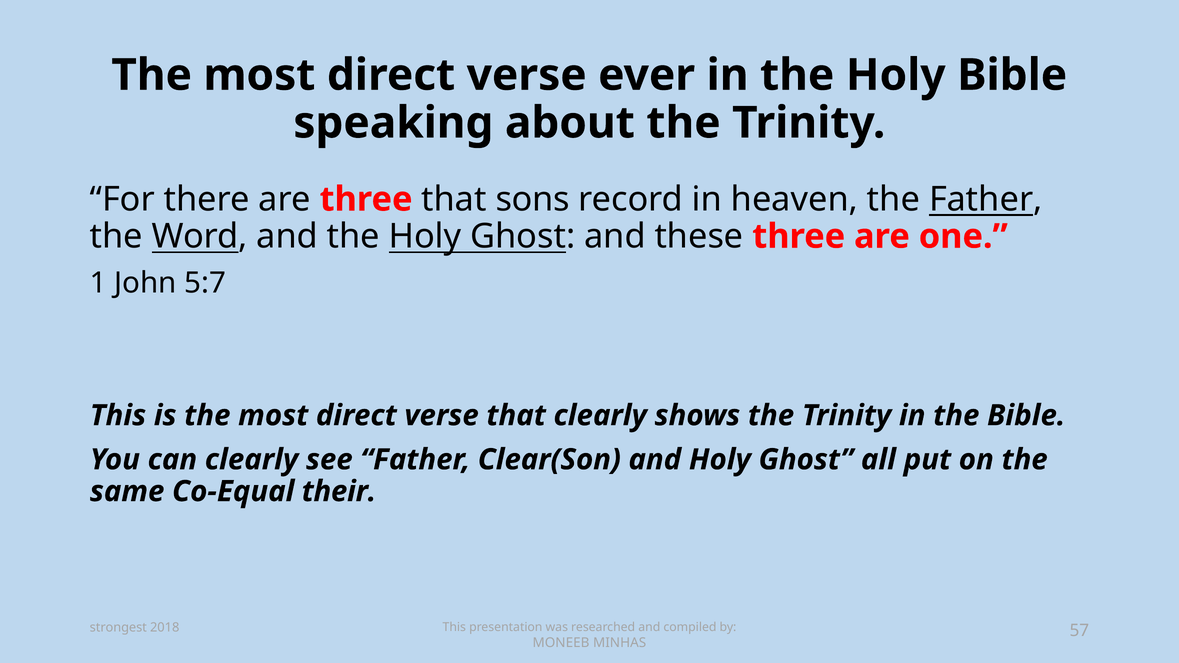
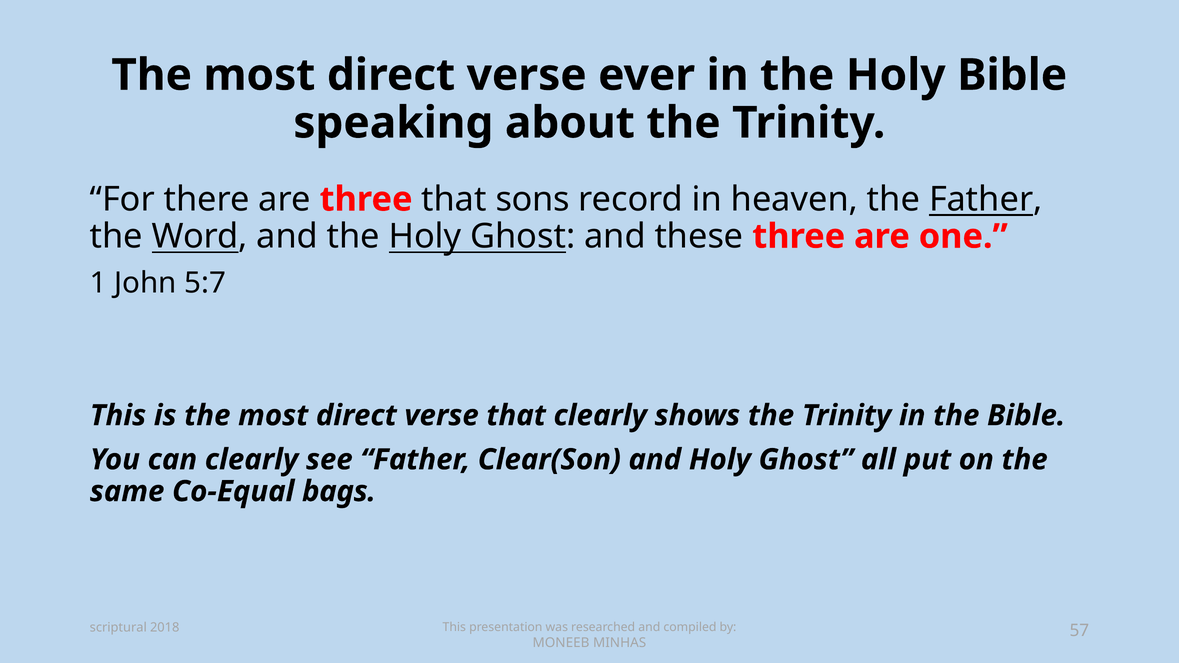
their: their -> bags
strongest: strongest -> scriptural
